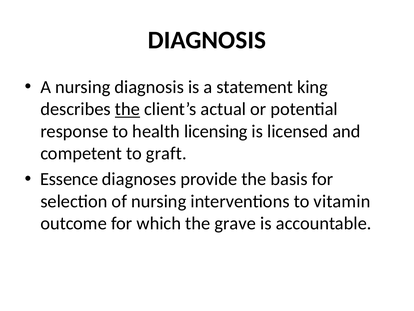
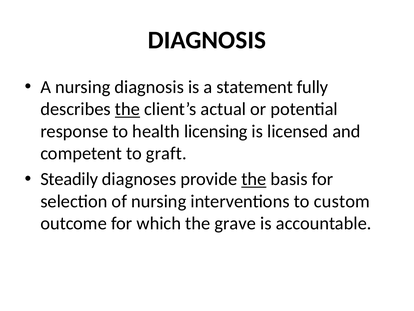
king: king -> fully
Essence: Essence -> Steadily
the at (254, 179) underline: none -> present
vitamin: vitamin -> custom
